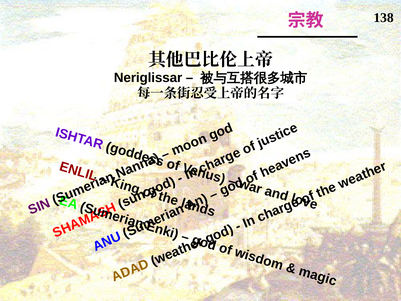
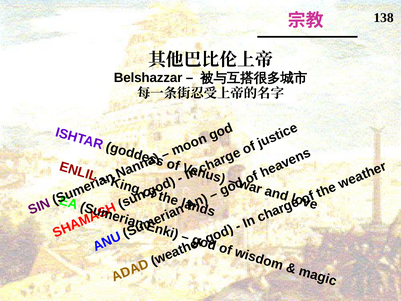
Neriglissar: Neriglissar -> Belshazzar
